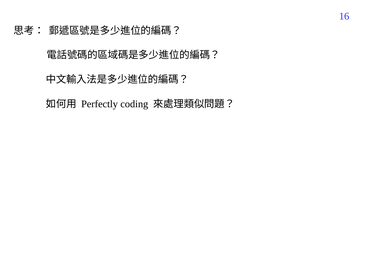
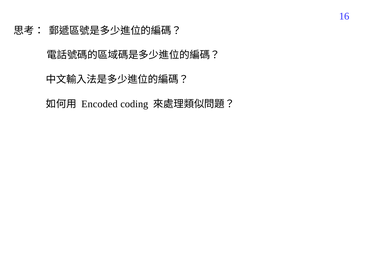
Perfectly: Perfectly -> Encoded
